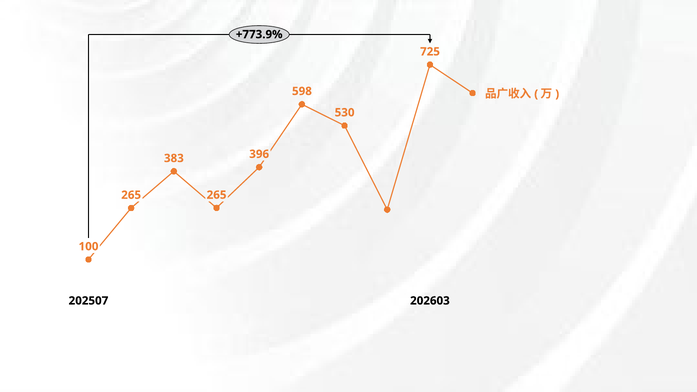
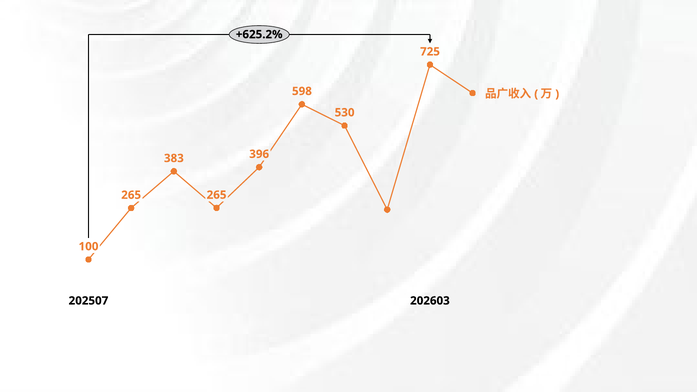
+773.9%: +773.9% -> +625.2%
